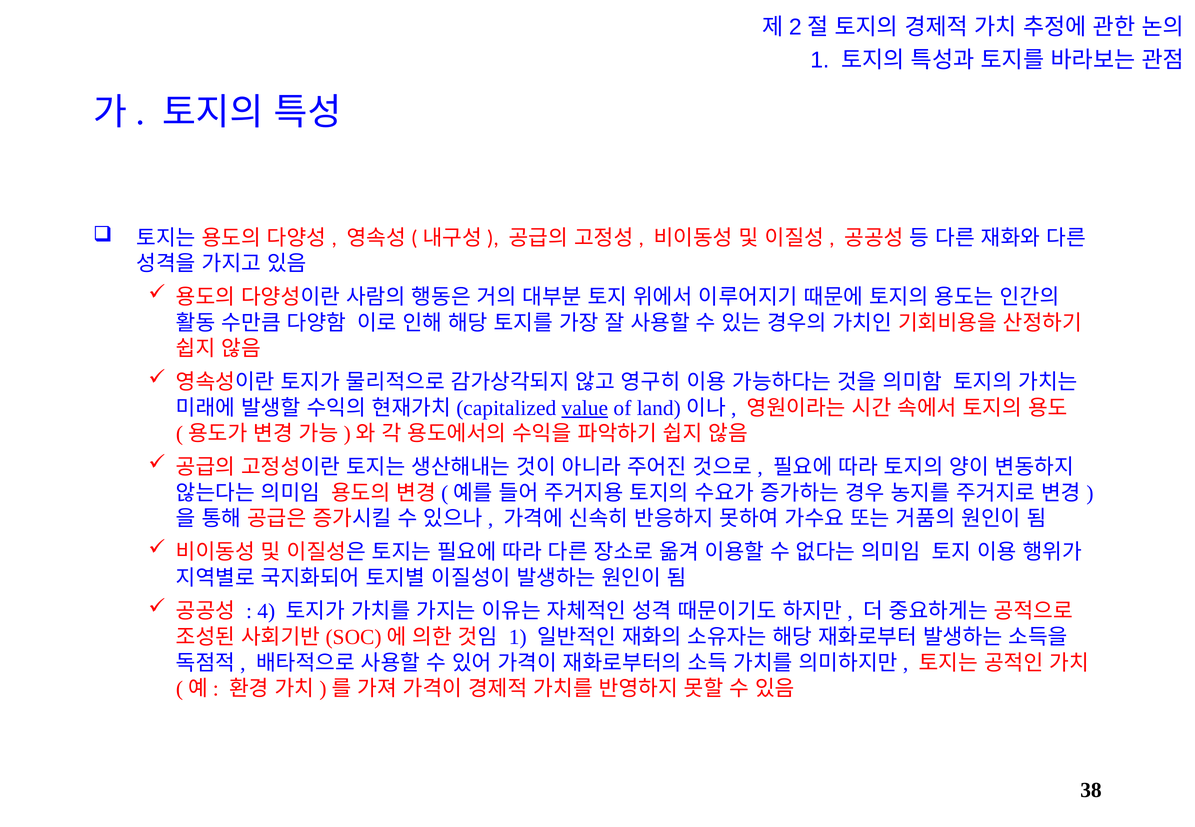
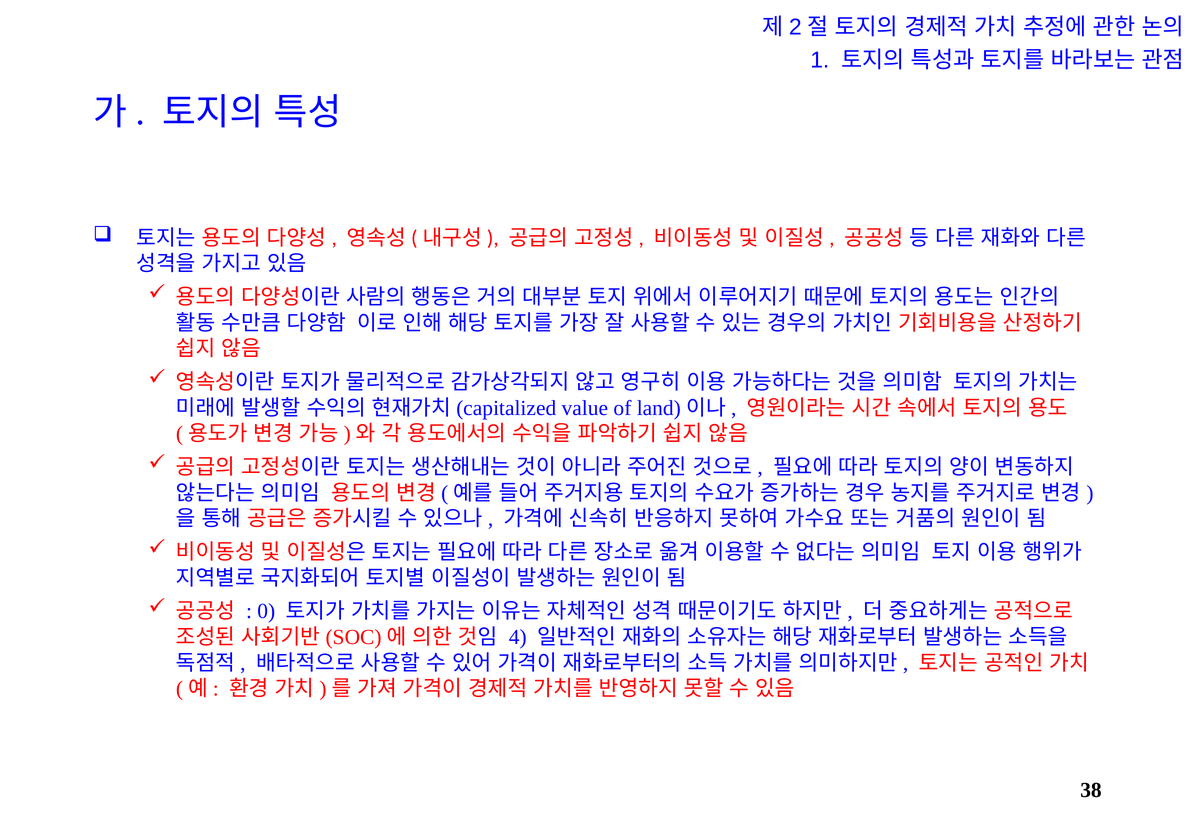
value underline: present -> none
4: 4 -> 0
1 at (518, 637): 1 -> 4
